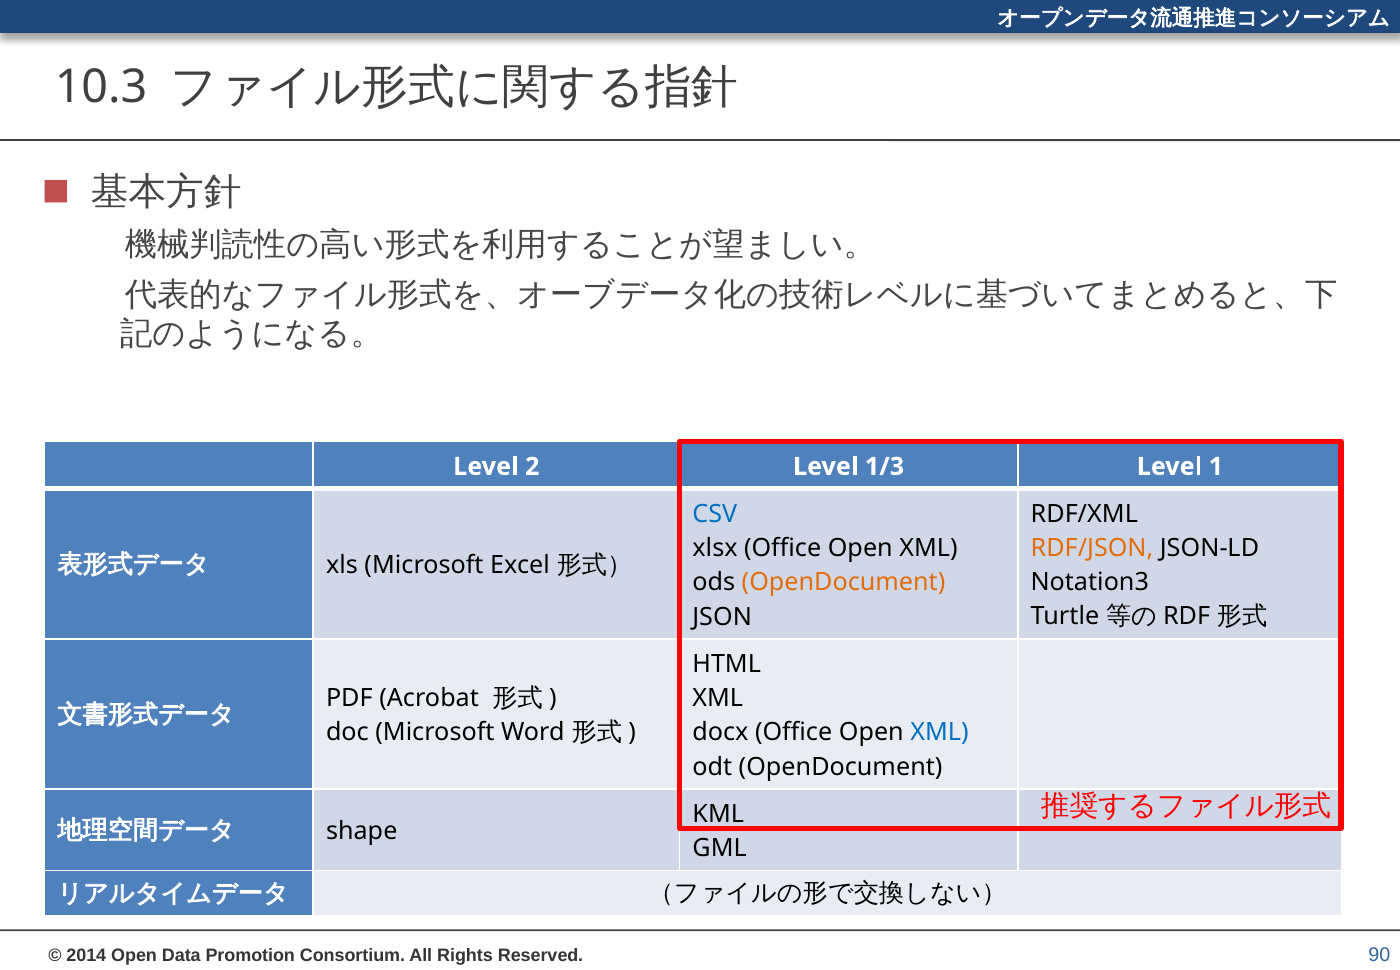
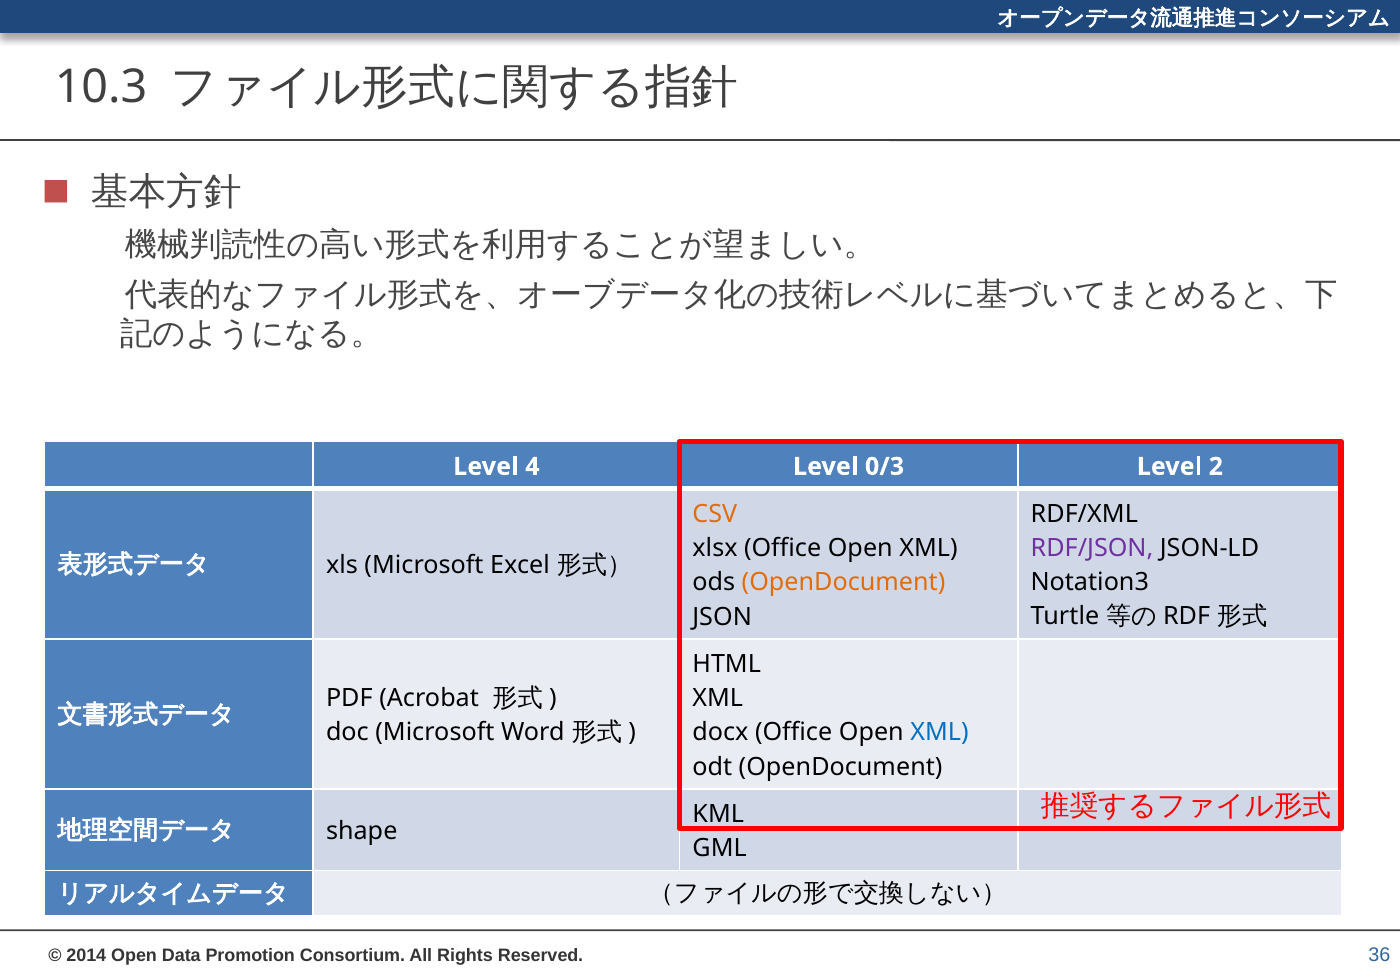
2: 2 -> 4
1/3: 1/3 -> 0/3
1: 1 -> 2
CSV colour: blue -> orange
RDF/JSON colour: orange -> purple
90: 90 -> 36
